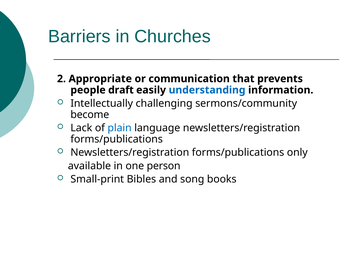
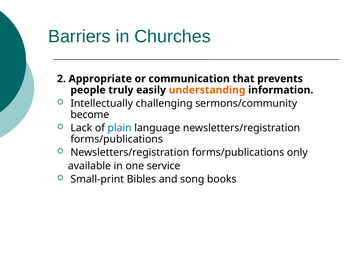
draft: draft -> truly
understanding colour: blue -> orange
person: person -> service
